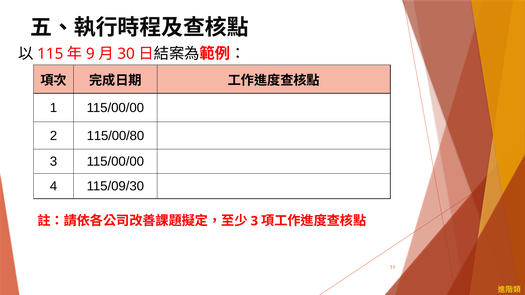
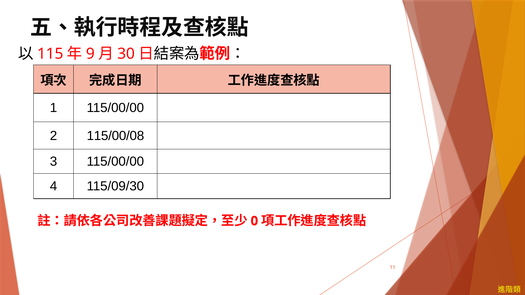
115/00/80: 115/00/80 -> 115/00/08
3 at (254, 221): 3 -> 0
